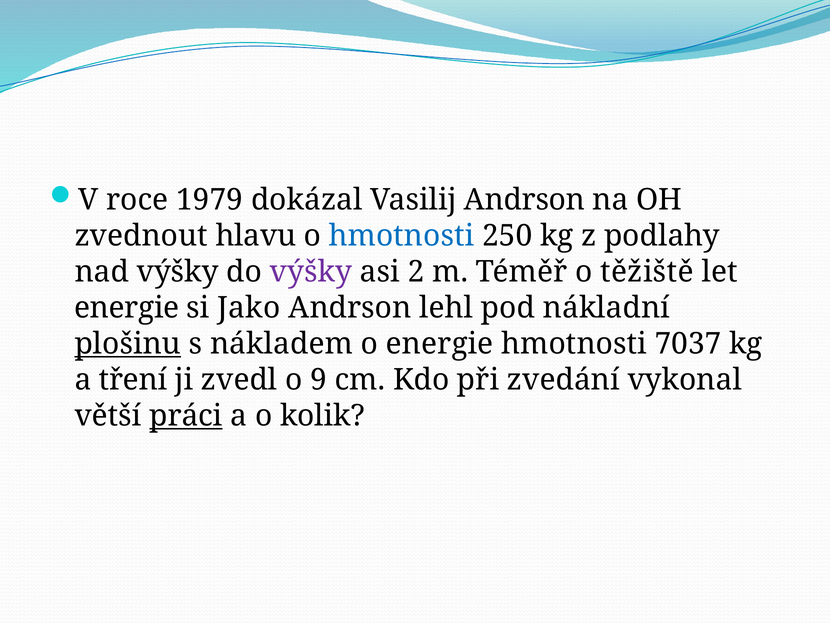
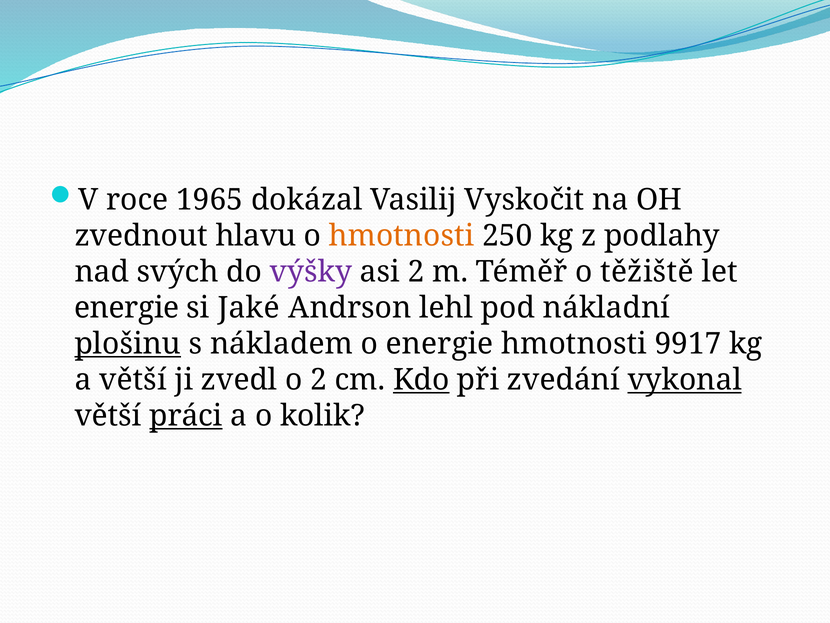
1979: 1979 -> 1965
Vasilij Andrson: Andrson -> Vyskočit
hmotnosti at (402, 236) colour: blue -> orange
nad výšky: výšky -> svých
Jako: Jako -> Jaké
7037: 7037 -> 9917
a tření: tření -> větší
o 9: 9 -> 2
Kdo underline: none -> present
vykonal underline: none -> present
